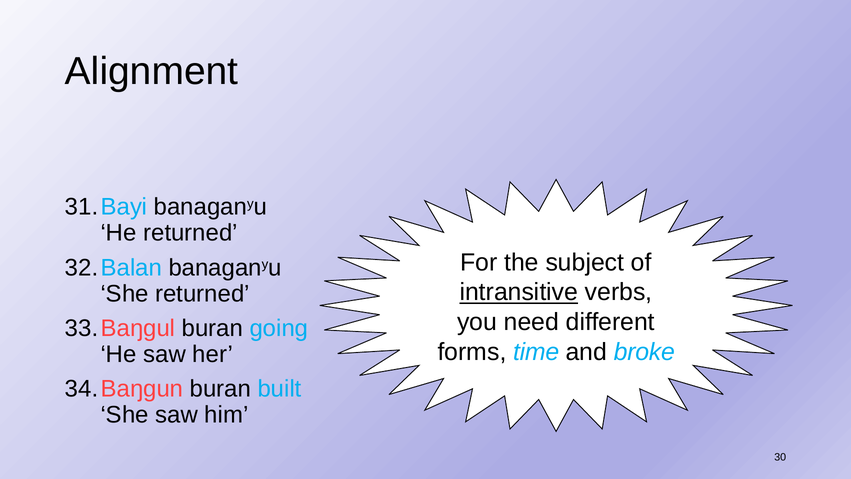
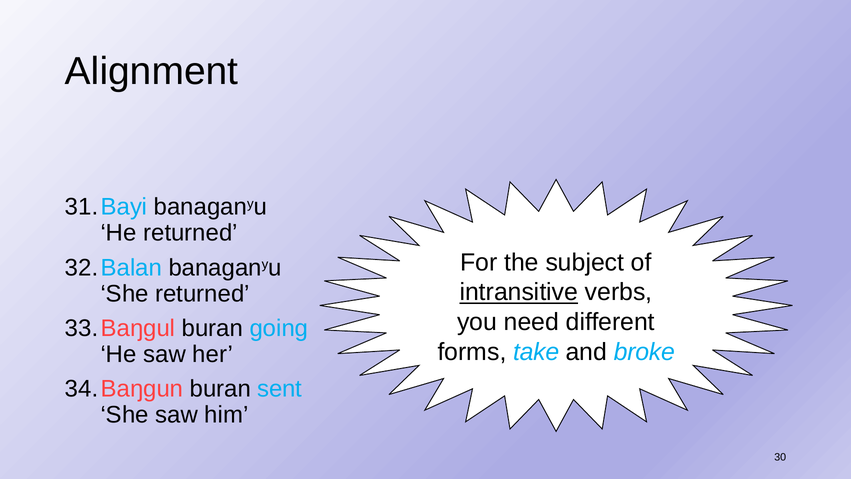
time: time -> take
built: built -> sent
